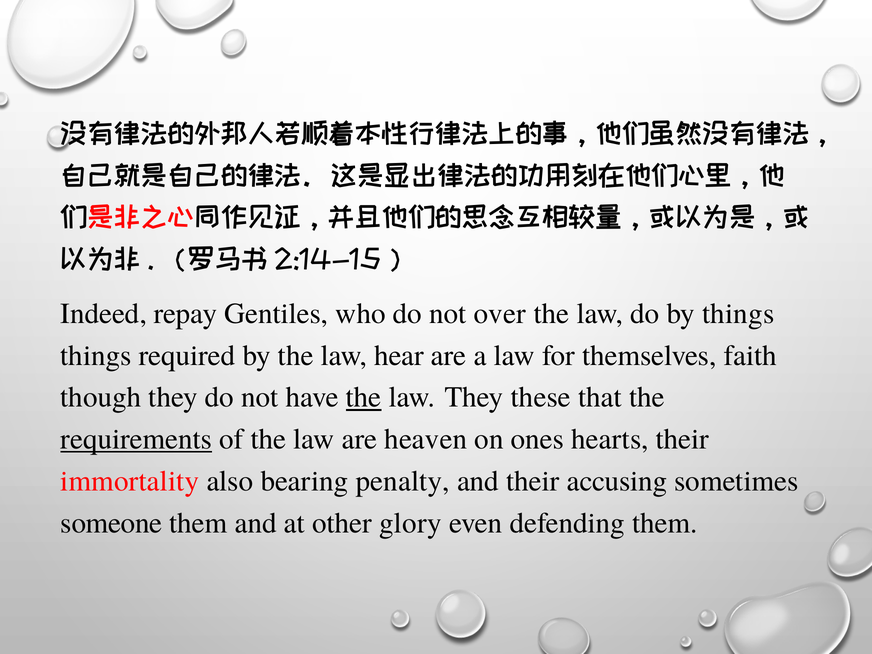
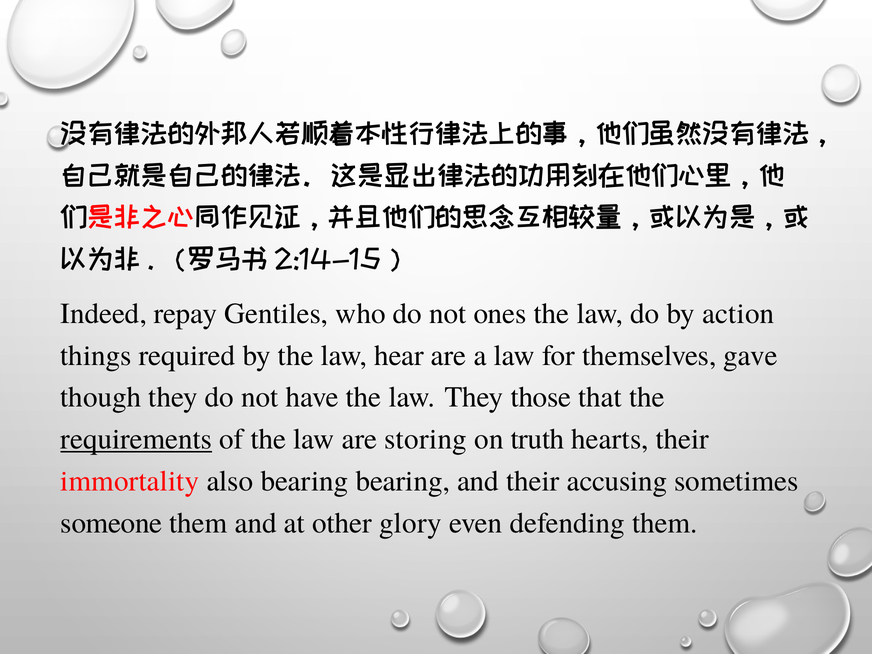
over: over -> ones
by things: things -> action
faith: faith -> gave
the at (364, 397) underline: present -> none
these: these -> those
heaven: heaven -> storing
ones: ones -> truth
bearing penalty: penalty -> bearing
